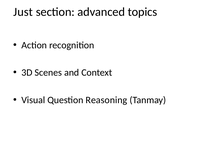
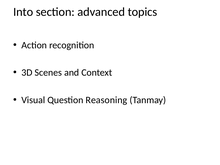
Just: Just -> Into
